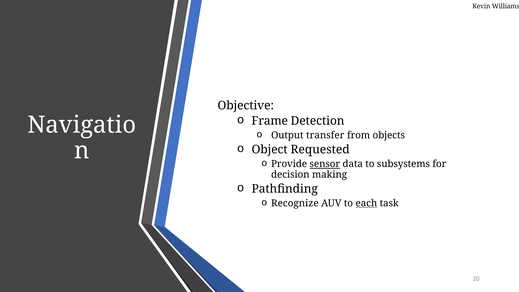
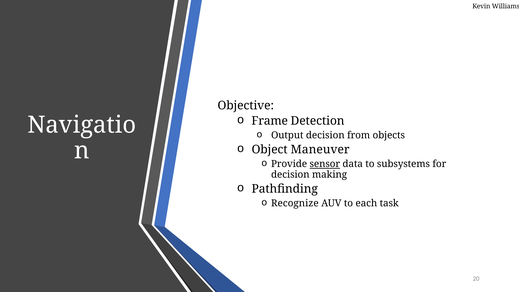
Output transfer: transfer -> decision
Requested: Requested -> Maneuver
each underline: present -> none
